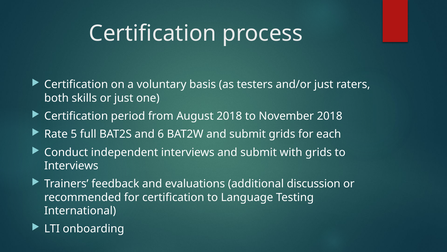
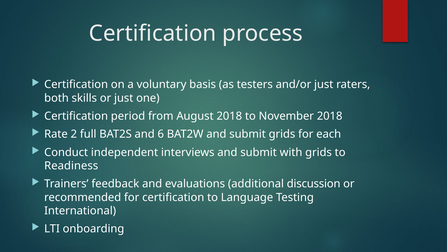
5: 5 -> 2
Interviews at (71, 165): Interviews -> Readiness
